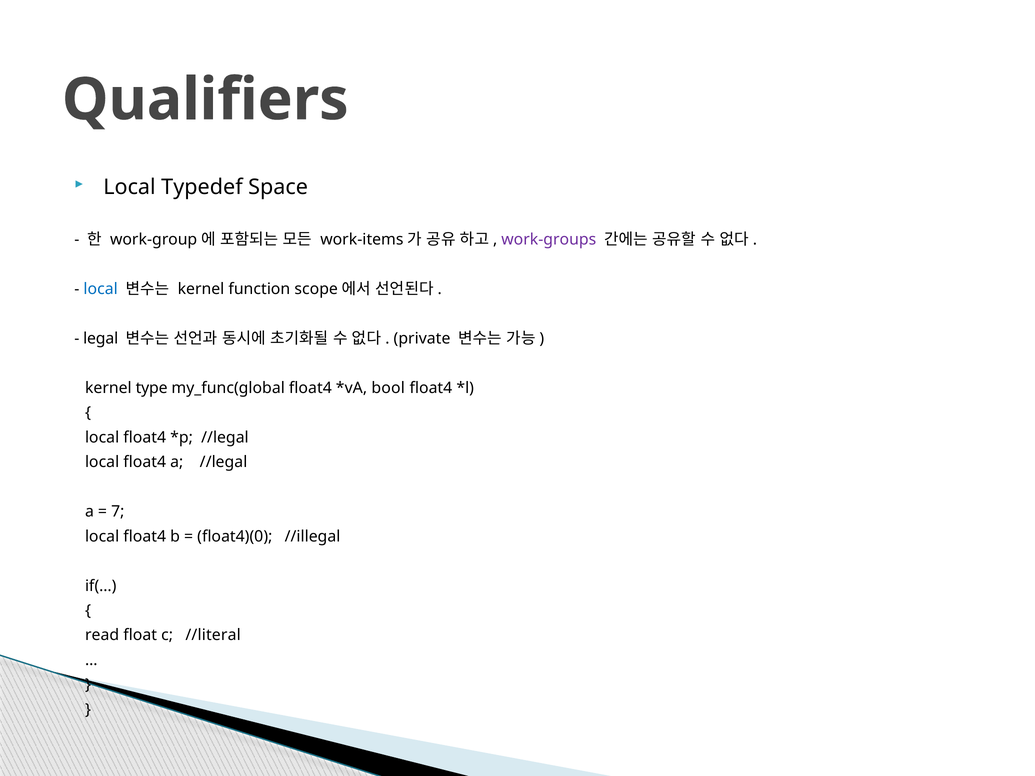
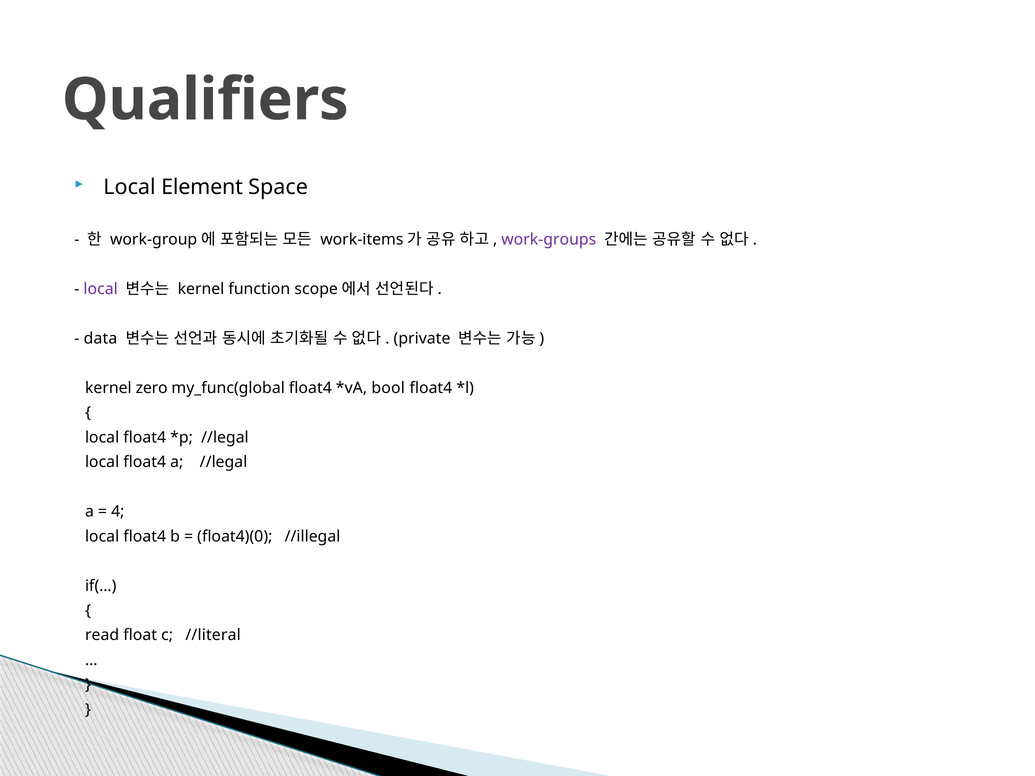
Typedef: Typedef -> Element
local at (101, 289) colour: blue -> purple
legal: legal -> data
type: type -> zero
7: 7 -> 4
